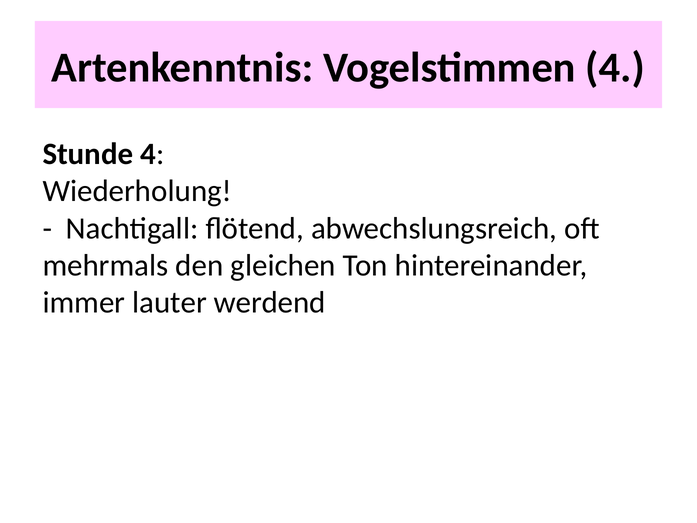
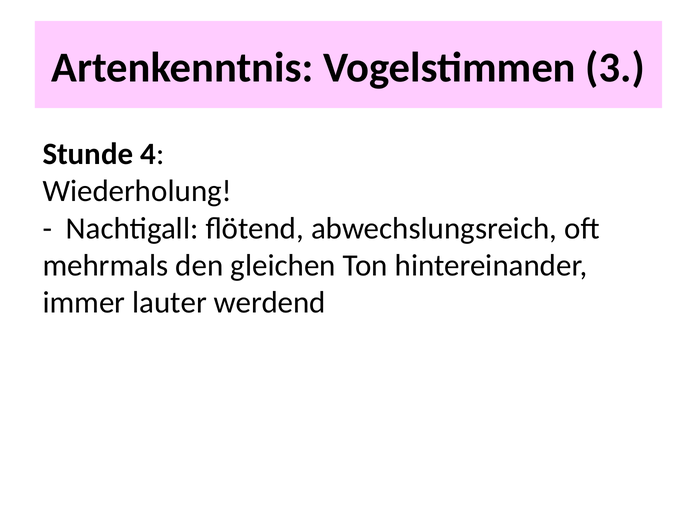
Vogelstimmen 4: 4 -> 3
